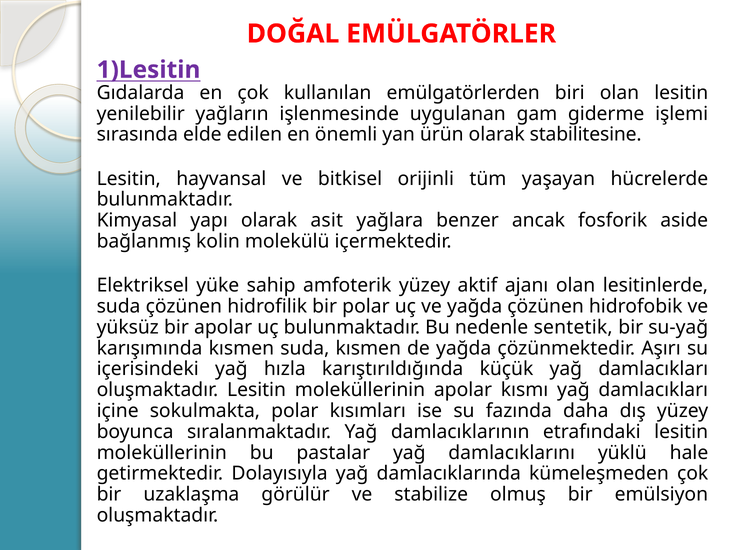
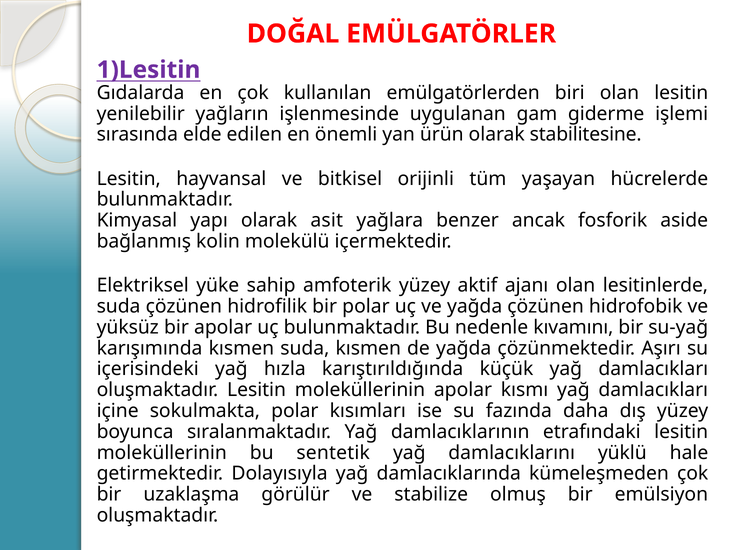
sentetik: sentetik -> kıvamını
pastalar: pastalar -> sentetik
